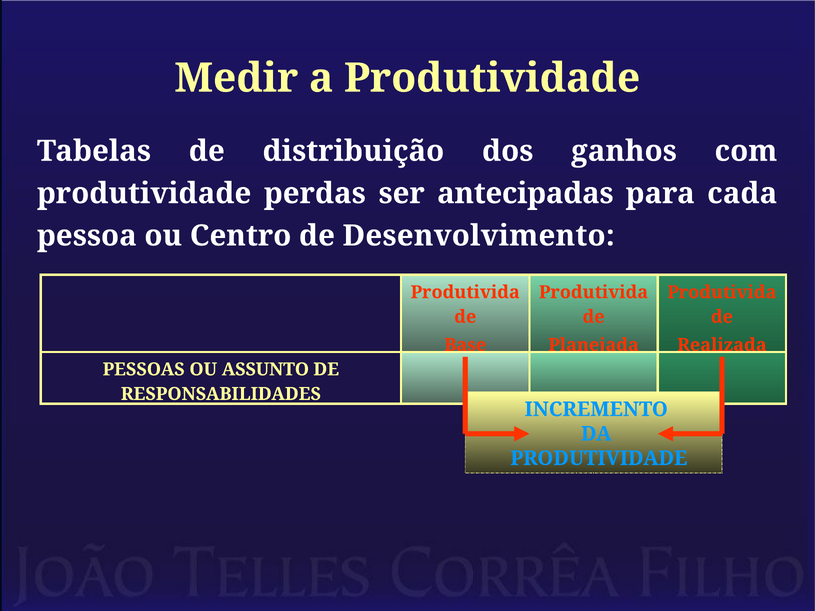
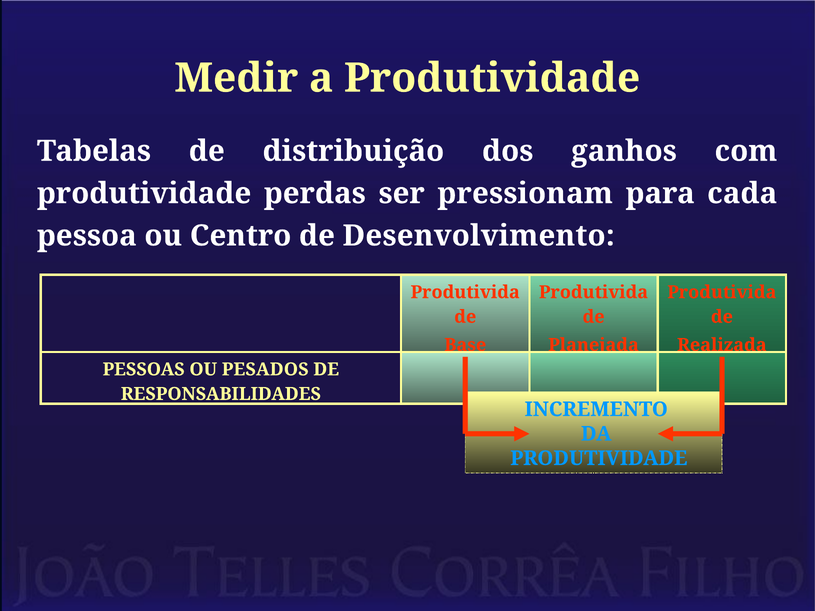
antecipadas: antecipadas -> pressionam
ASSUNTO: ASSUNTO -> PESADOS
